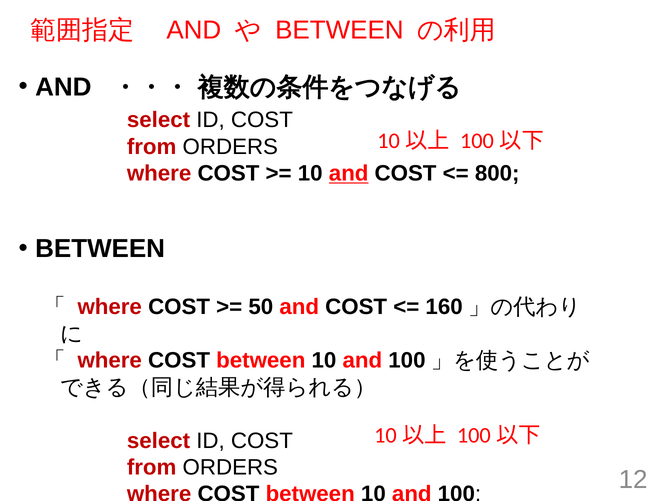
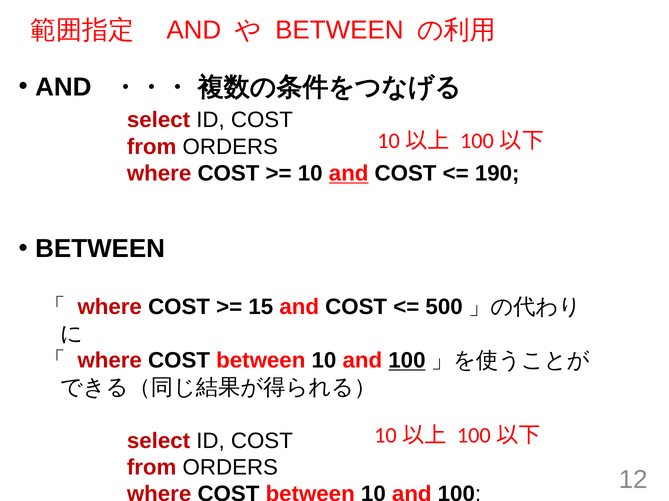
800: 800 -> 190
50: 50 -> 15
160: 160 -> 500
100 at (407, 361) underline: none -> present
